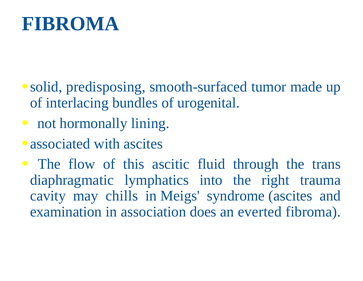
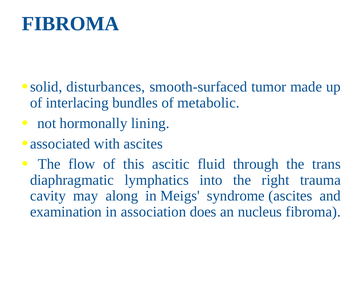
predisposing: predisposing -> disturbances
urogenital: urogenital -> metabolic
chills: chills -> along
everted: everted -> nucleus
